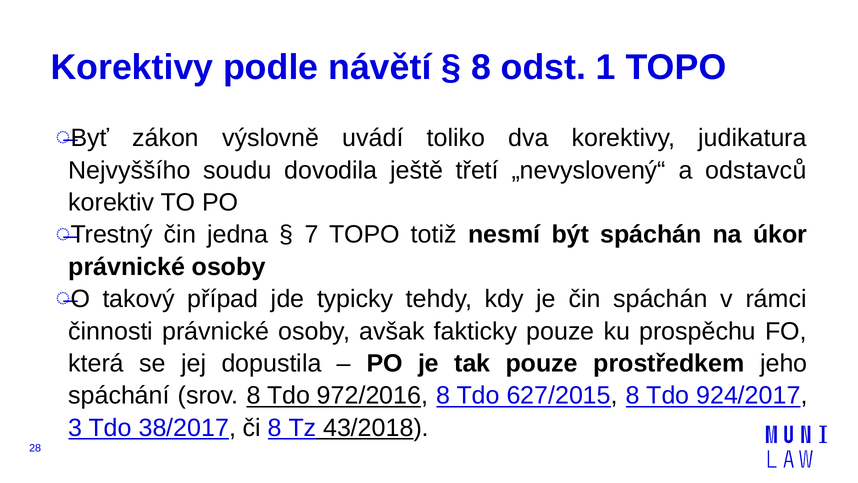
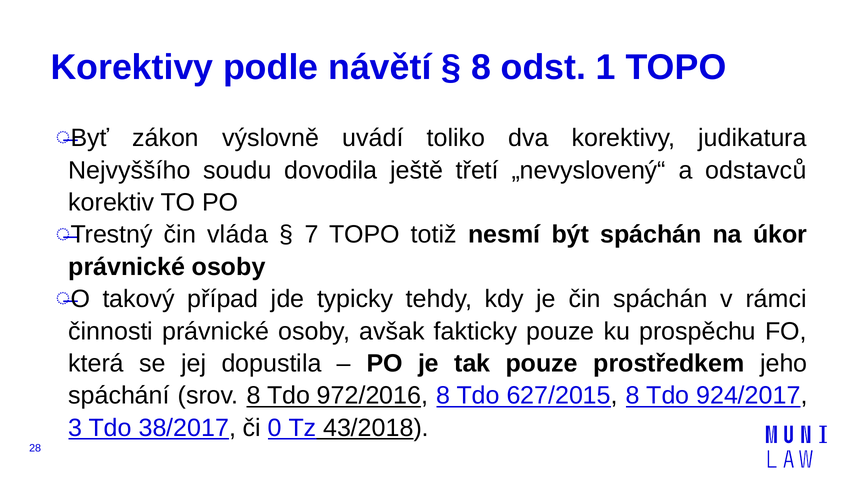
jedna: jedna -> vláda
či 8: 8 -> 0
